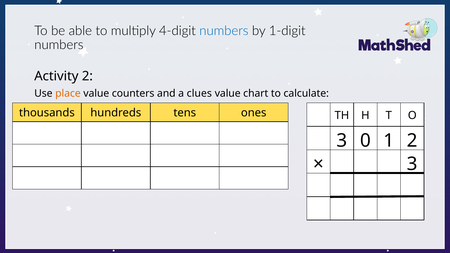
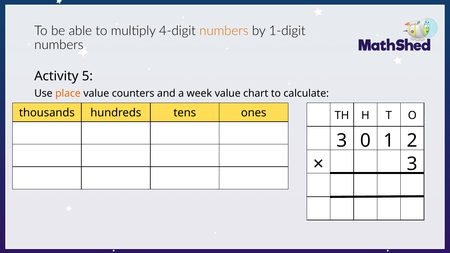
numbers at (224, 31) colour: blue -> orange
Activity 2: 2 -> 5
clues: clues -> week
